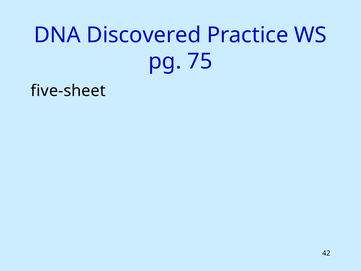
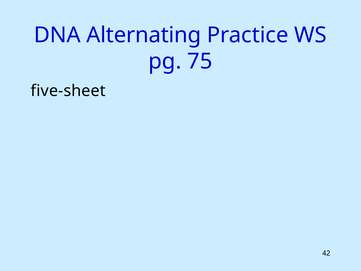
Discovered: Discovered -> Alternating
